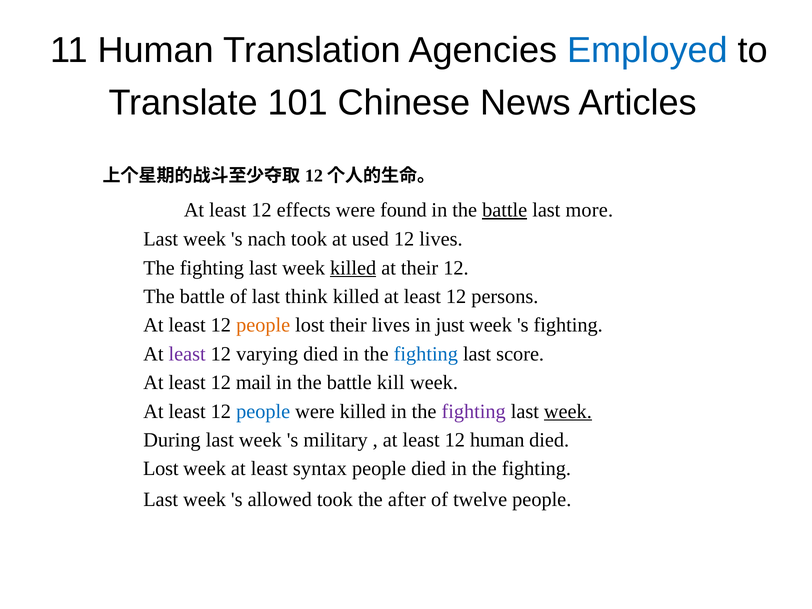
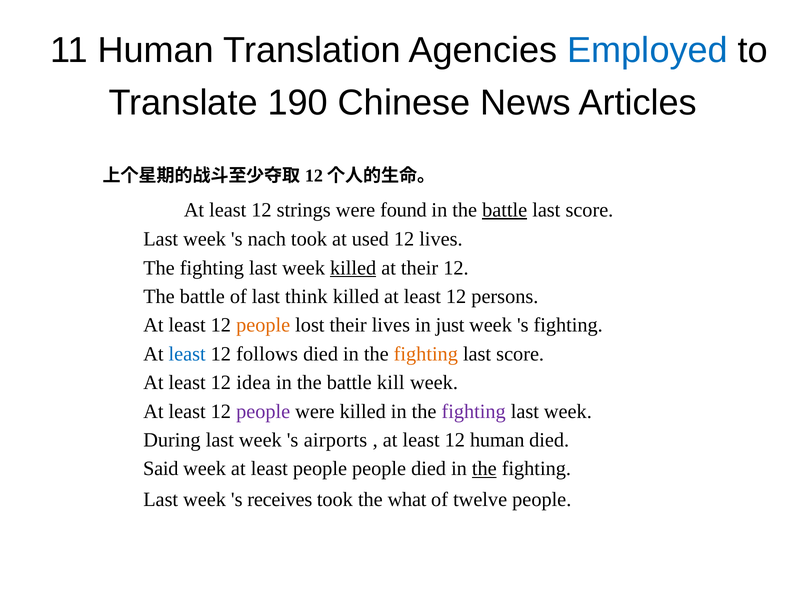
101: 101 -> 190
effects: effects -> strings
more at (589, 210): more -> score
least at (187, 354) colour: purple -> blue
varying: varying -> follows
fighting at (426, 354) colour: blue -> orange
mail: mail -> idea
people at (263, 411) colour: blue -> purple
week at (568, 411) underline: present -> none
military: military -> airports
Lost at (161, 469): Lost -> Said
least syntax: syntax -> people
the at (484, 469) underline: none -> present
allowed: allowed -> receives
after: after -> what
